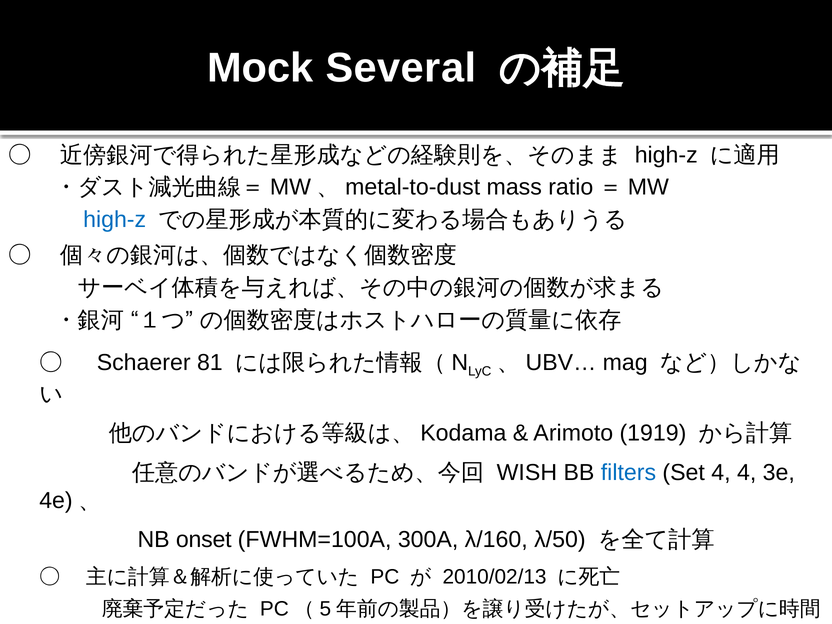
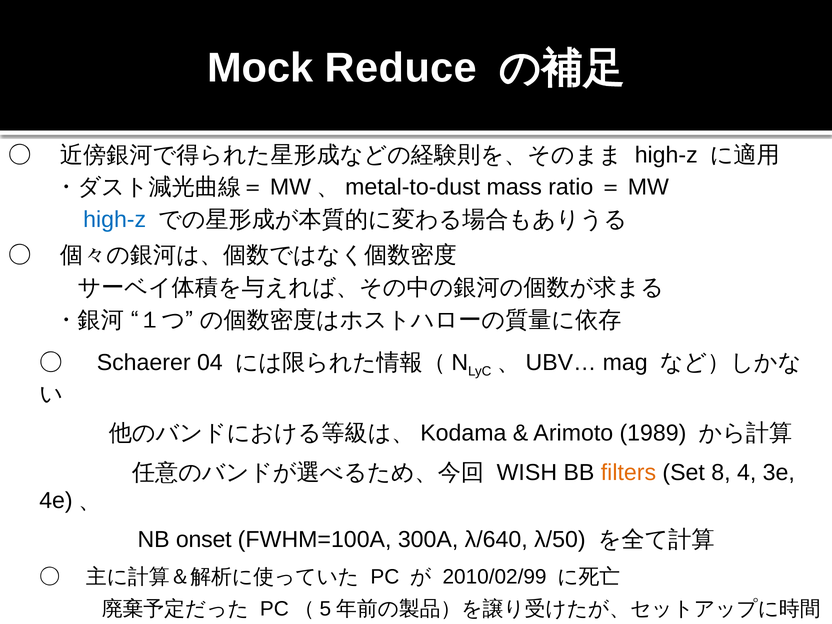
Several: Several -> Reduce
81: 81 -> 04
1919: 1919 -> 1989
filters colour: blue -> orange
Set 4: 4 -> 8
λ/160: λ/160 -> λ/640
2010/02/13: 2010/02/13 -> 2010/02/99
